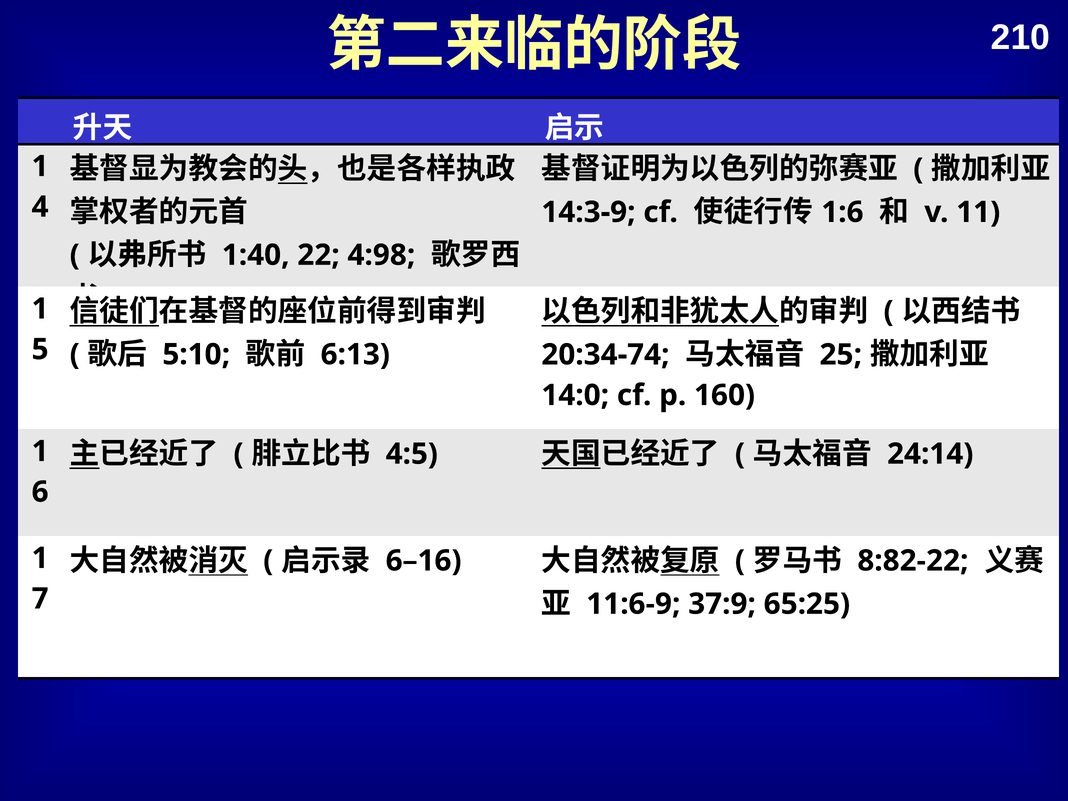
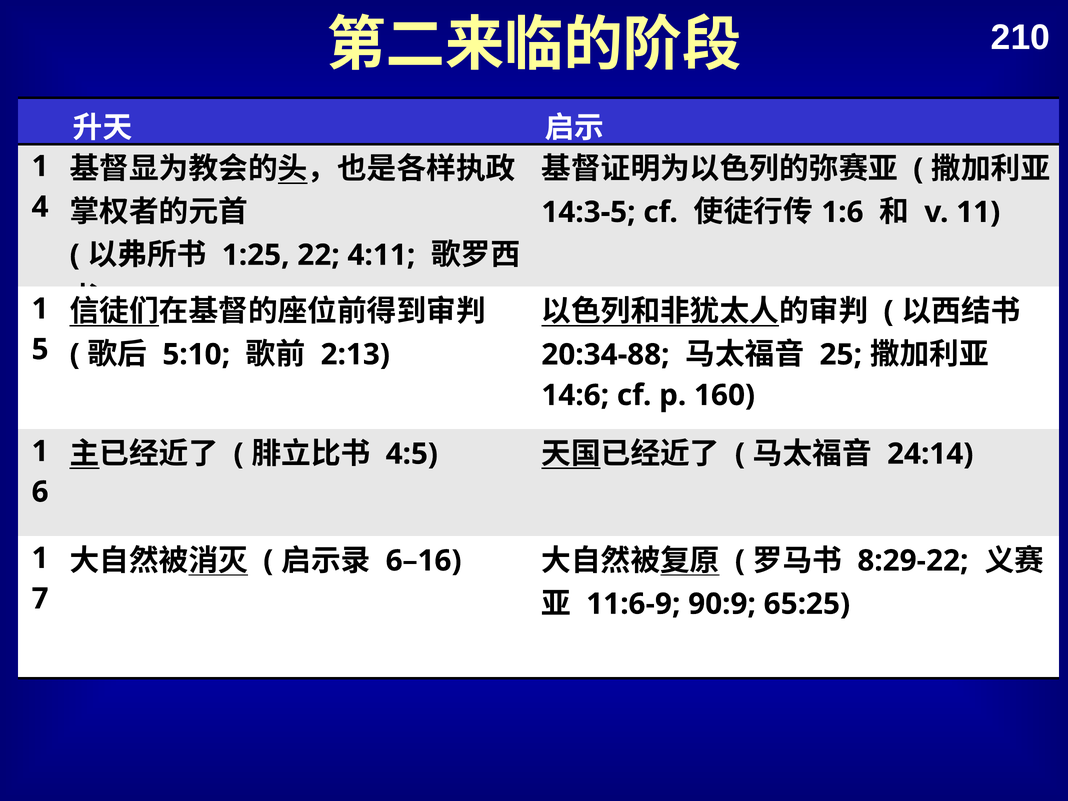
14:3-9: 14:3-9 -> 14:3-5
1:40: 1:40 -> 1:25
4:98: 4:98 -> 4:11
6:13: 6:13 -> 2:13
20:34-74: 20:34-74 -> 20:34-88
14:0: 14:0 -> 14:6
8:82-22: 8:82-22 -> 8:29-22
37:9: 37:9 -> 90:9
